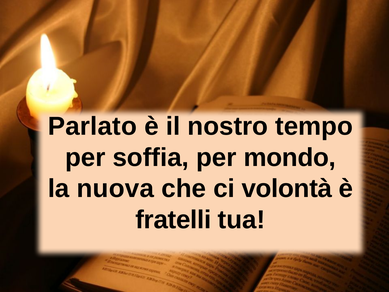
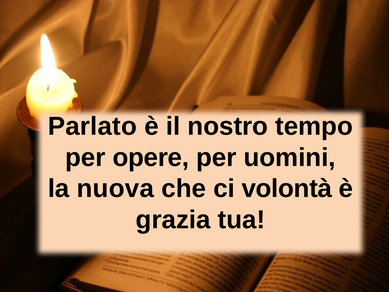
soffia: soffia -> opere
mondo: mondo -> uomini
fratelli: fratelli -> grazia
